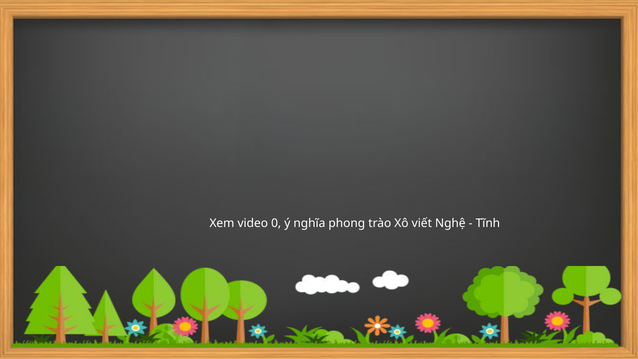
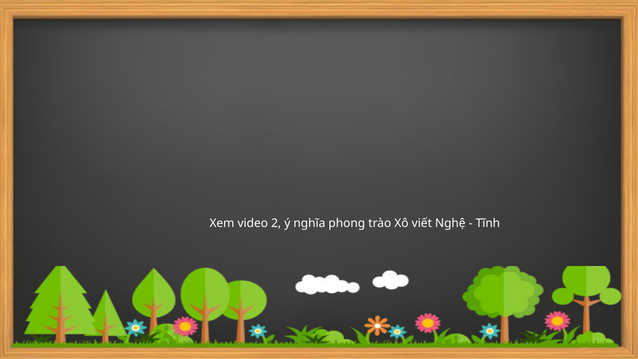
0: 0 -> 2
